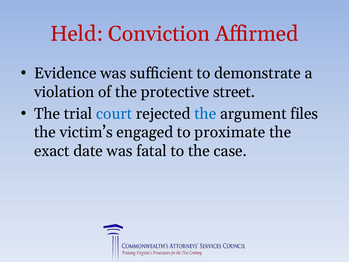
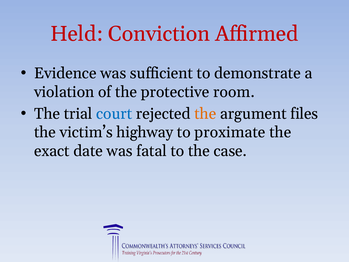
street: street -> room
the at (205, 114) colour: blue -> orange
engaged: engaged -> highway
